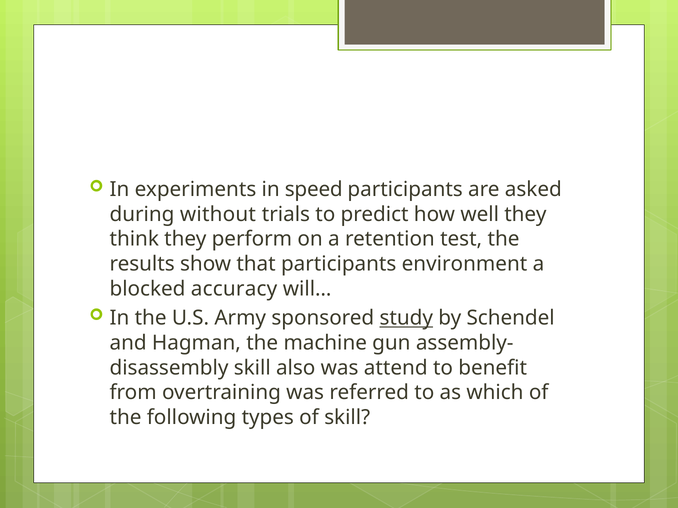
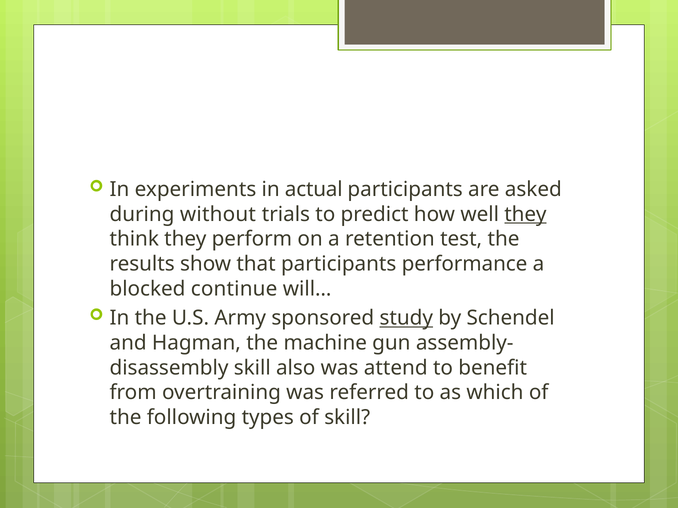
speed: speed -> actual
they at (525, 214) underline: none -> present
environment: environment -> performance
accuracy: accuracy -> continue
